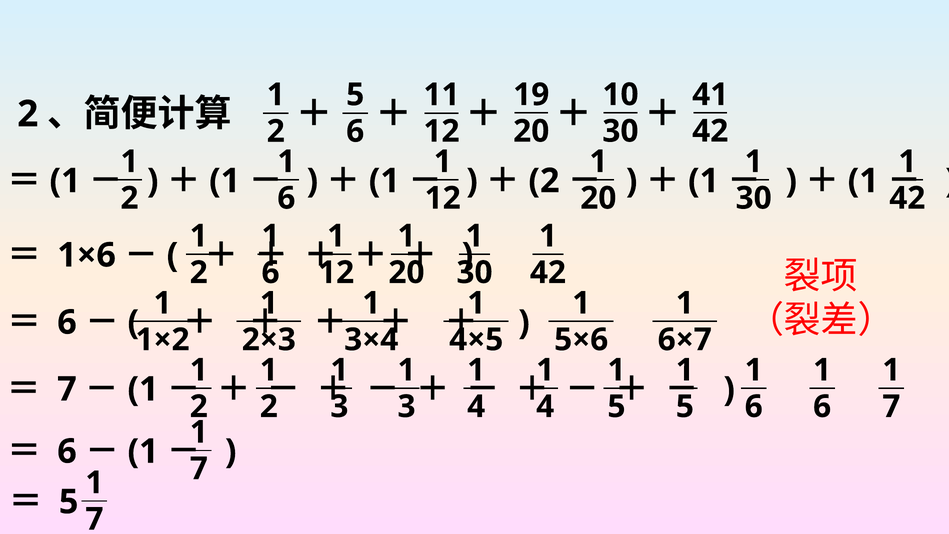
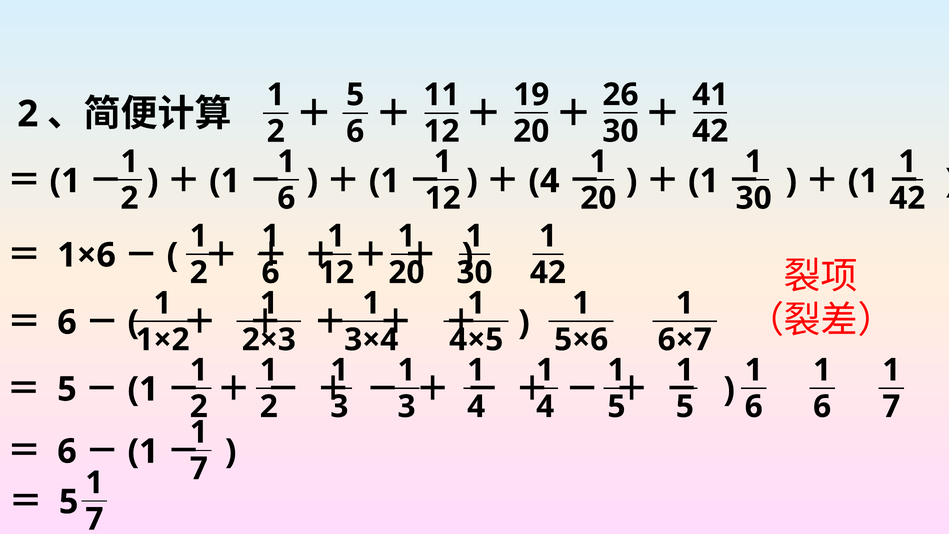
10: 10 -> 26
2 at (544, 181): 2 -> 4
7 at (67, 389): 7 -> 5
